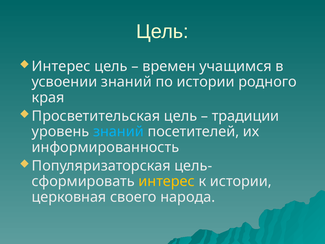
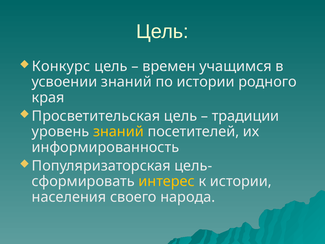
Интерес at (61, 66): Интерес -> Конкурс
знаний at (118, 132) colour: light blue -> yellow
церковная: церковная -> населения
